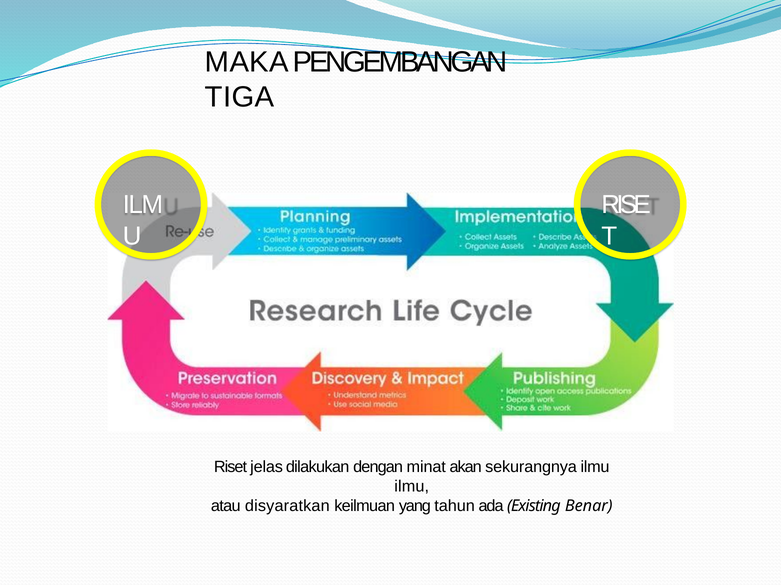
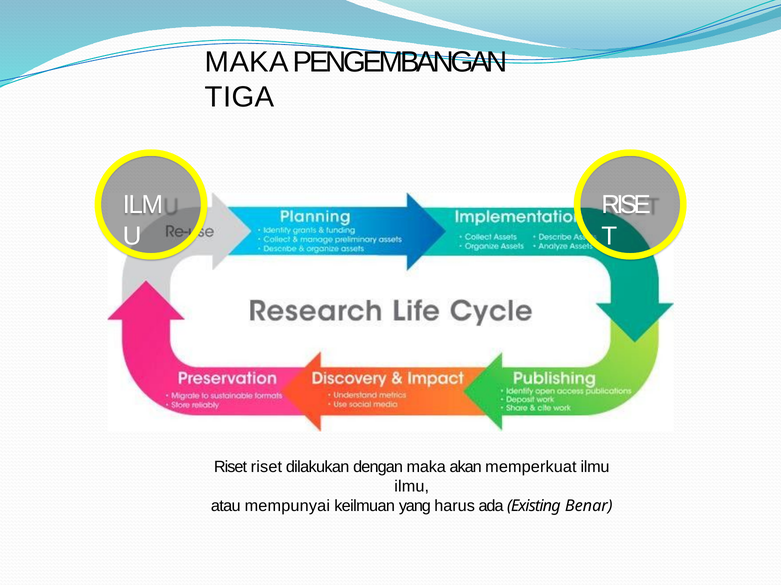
Riset jelas: jelas -> riset
dengan minat: minat -> maka
sekurangnya: sekurangnya -> memperkuat
disyaratkan: disyaratkan -> mempunyai
tahun: tahun -> harus
